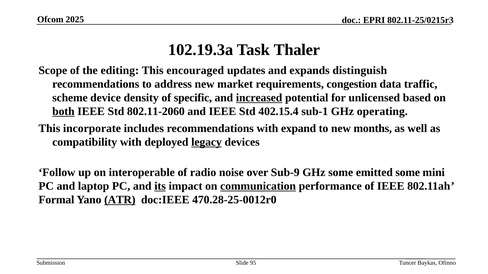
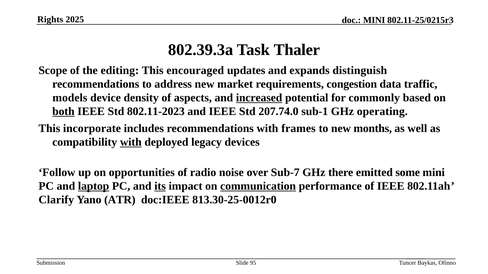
Ofcom: Ofcom -> Rights
EPRI at (374, 20): EPRI -> MINI
102.19.3a: 102.19.3a -> 802.39.3a
scheme: scheme -> models
specific: specific -> aspects
unlicensed: unlicensed -> commonly
802.11-2060: 802.11-2060 -> 802.11-2023
402.15.4: 402.15.4 -> 207.74.0
expand: expand -> frames
with at (131, 142) underline: none -> present
legacy underline: present -> none
interoperable: interoperable -> opportunities
Sub-9: Sub-9 -> Sub-7
GHz some: some -> there
laptop underline: none -> present
Formal: Formal -> Clarify
ATR underline: present -> none
470.28-25-0012r0: 470.28-25-0012r0 -> 813.30-25-0012r0
